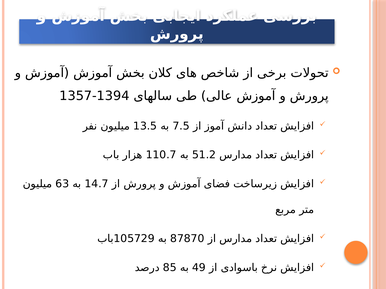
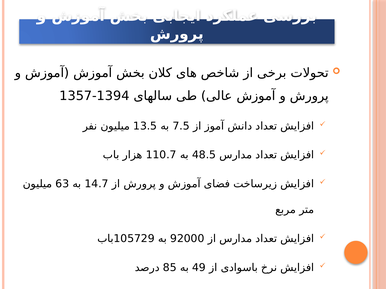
51.2: 51.2 -> 48.5
87870: 87870 -> 92000
